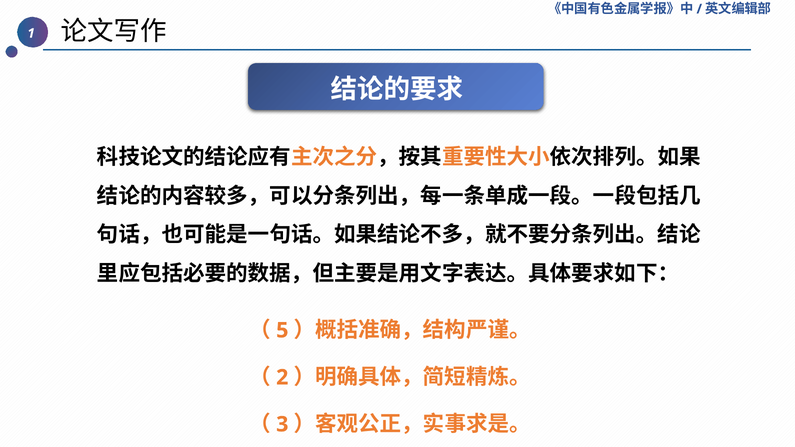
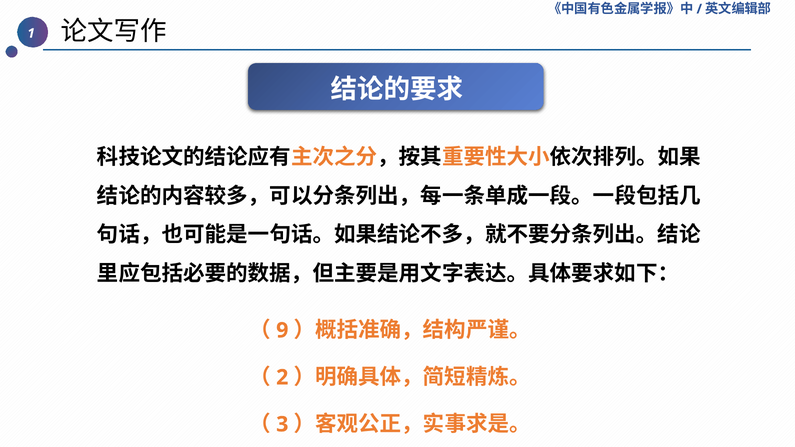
5: 5 -> 9
